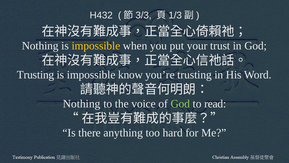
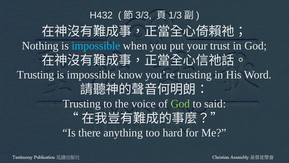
impossible at (96, 46) colour: yellow -> light blue
Nothing at (82, 103): Nothing -> Trusting
read: read -> said
